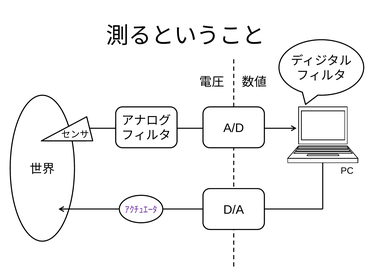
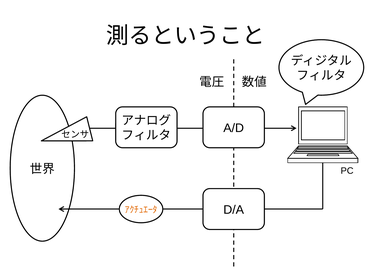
ｱｸﾁｭｴｰﾀ colour: purple -> orange
